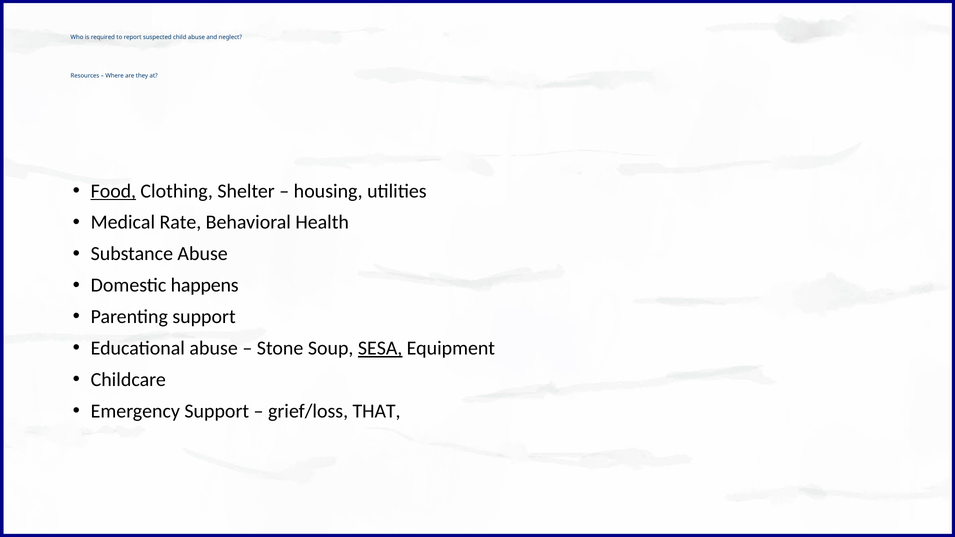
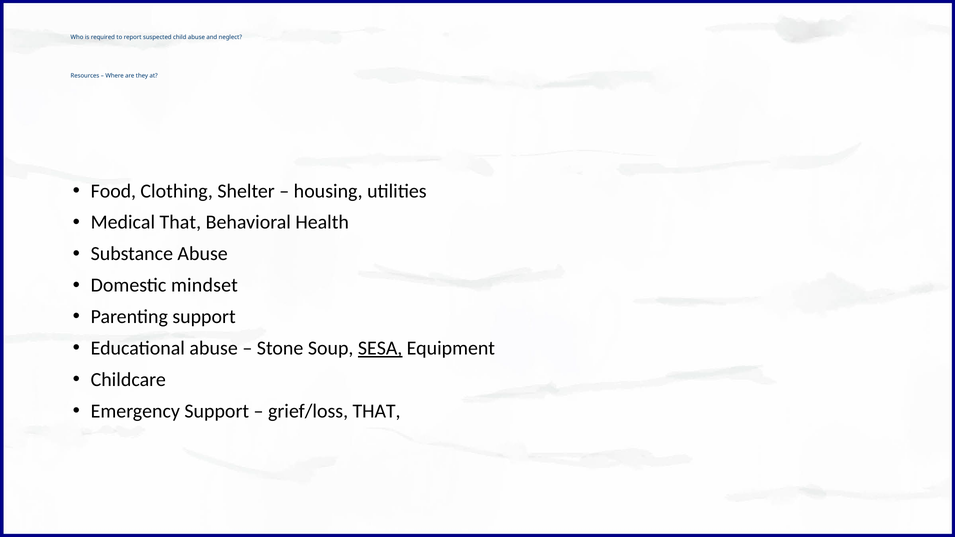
Food underline: present -> none
Medical Rate: Rate -> That
happens: happens -> mindset
